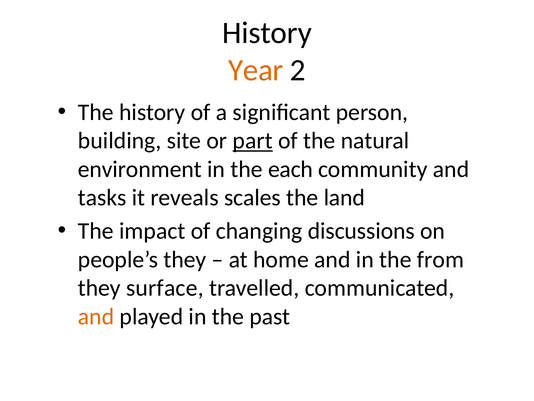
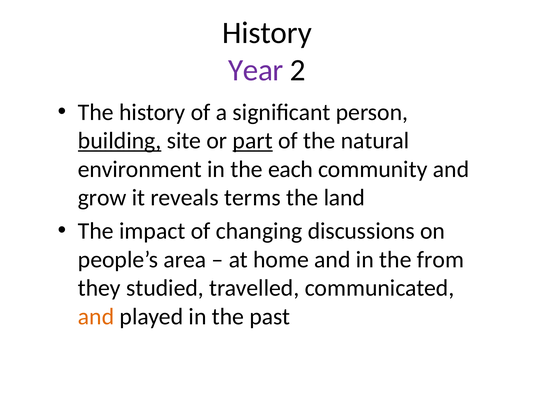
Year colour: orange -> purple
building underline: none -> present
tasks: tasks -> grow
scales: scales -> terms
people’s they: they -> area
surface: surface -> studied
